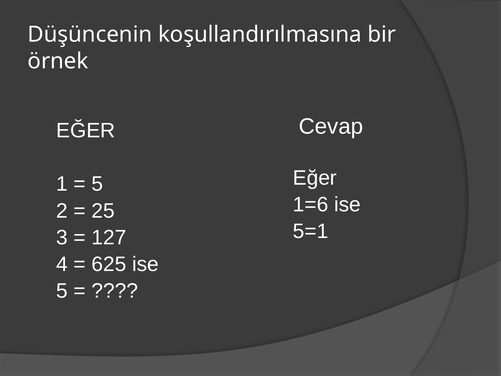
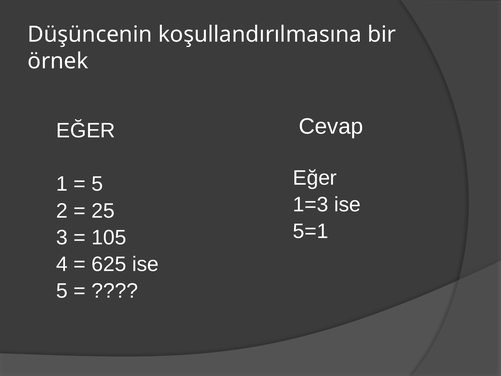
1=6: 1=6 -> 1=3
127: 127 -> 105
